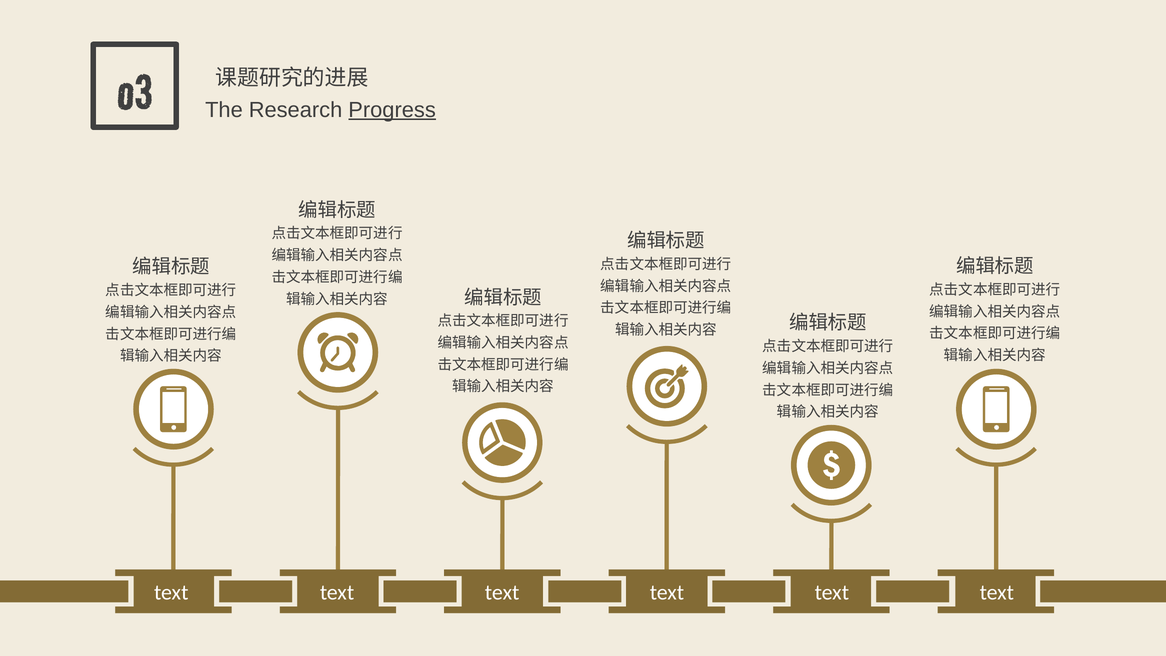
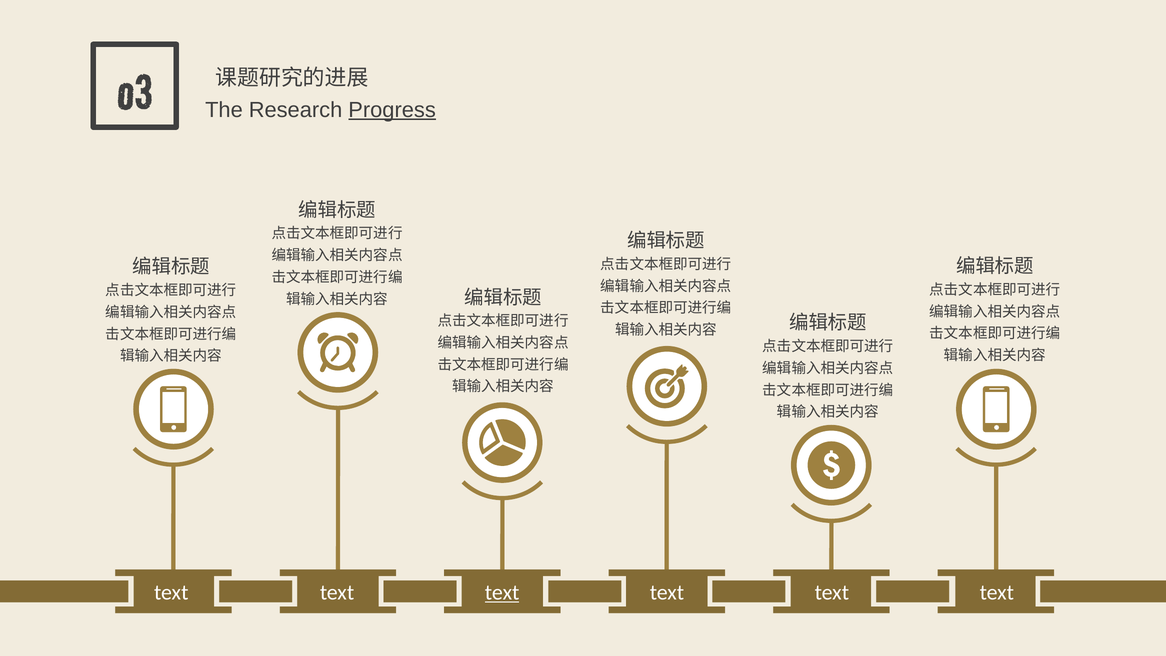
text at (502, 592) underline: none -> present
